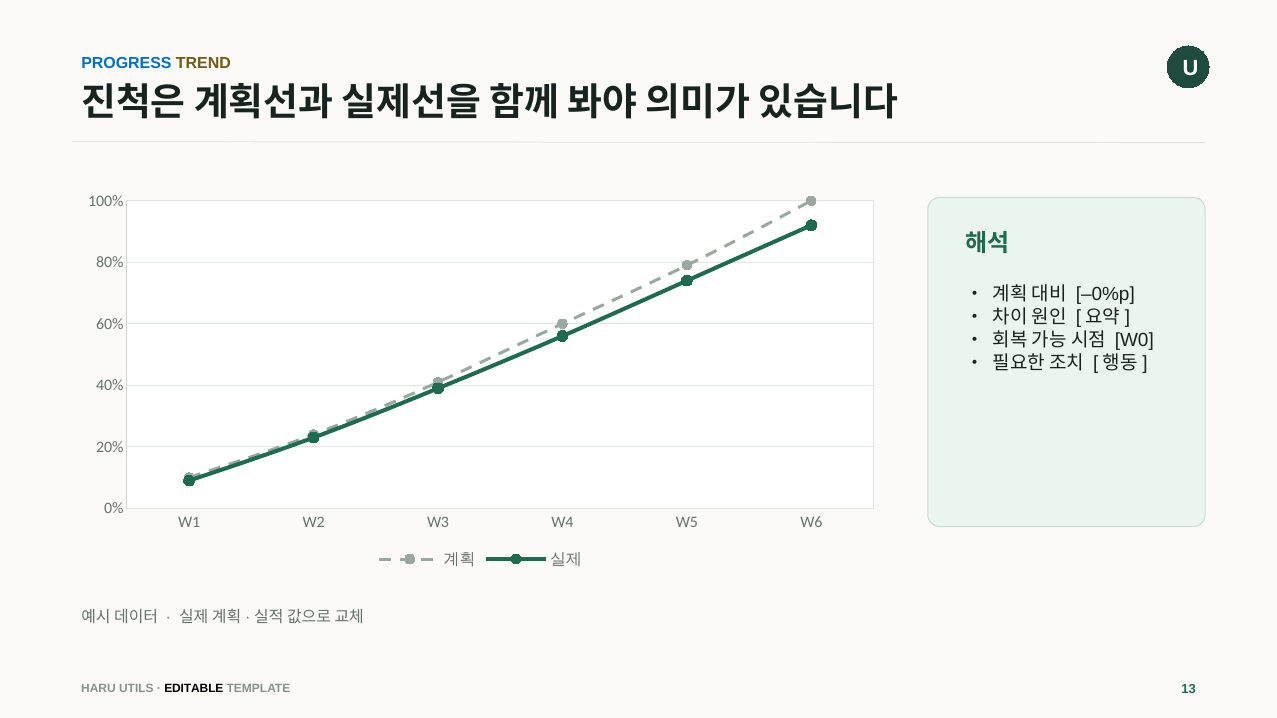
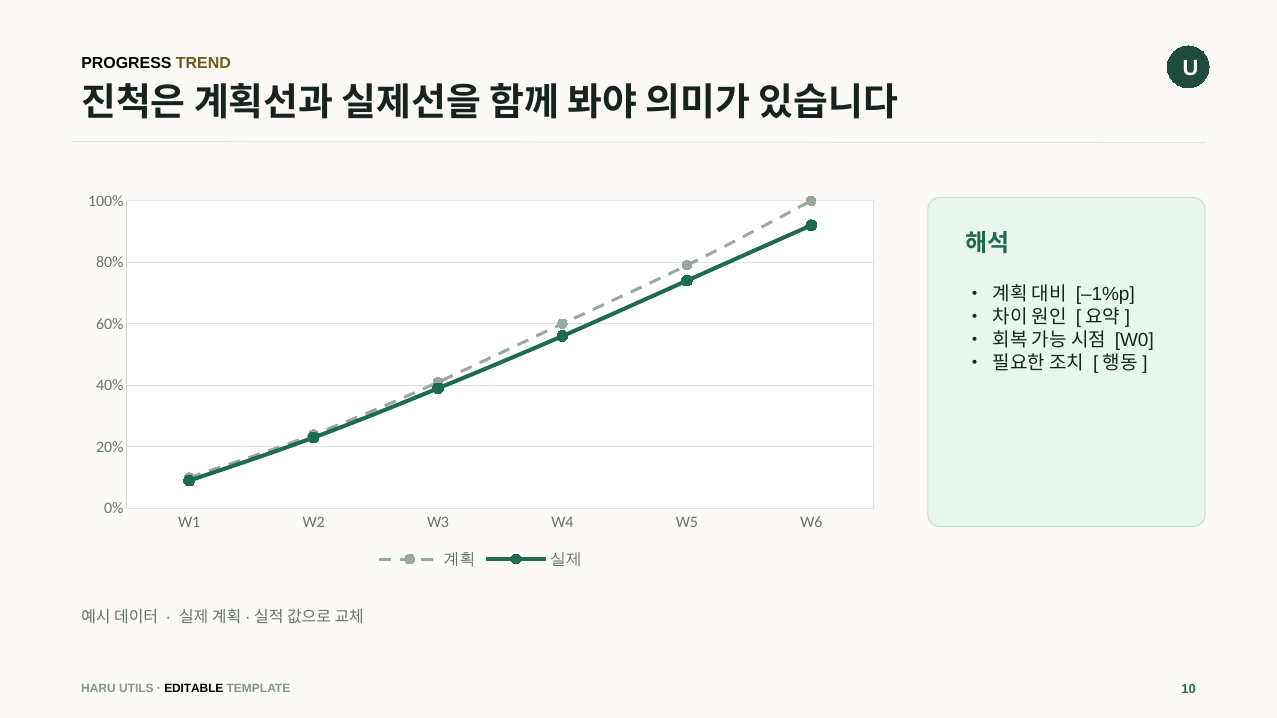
PROGRESS colour: blue -> black
–0%p: –0%p -> –1%p
13: 13 -> 10
